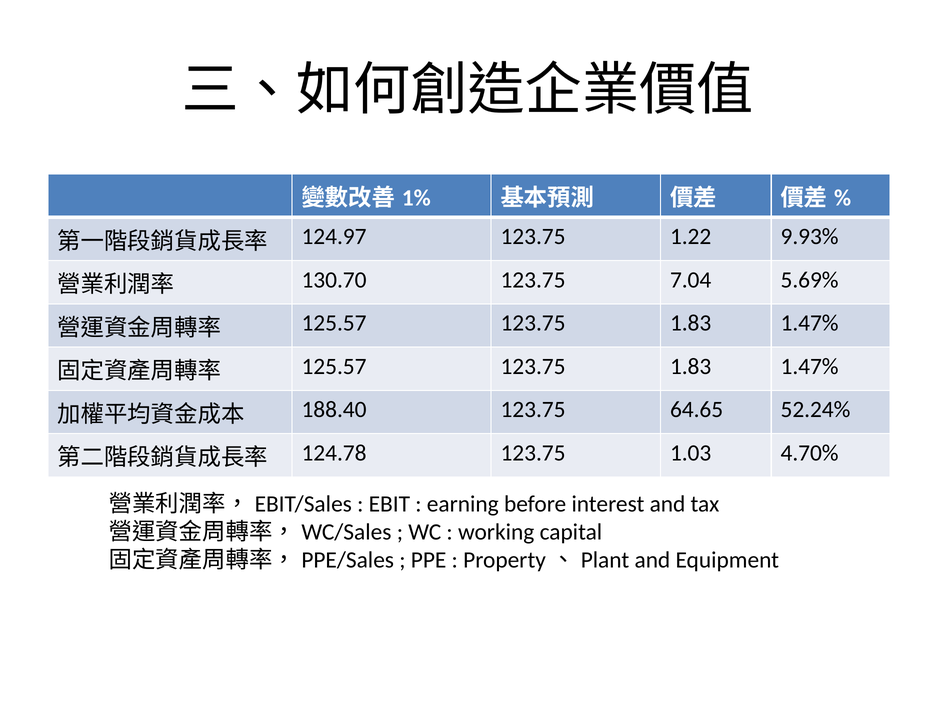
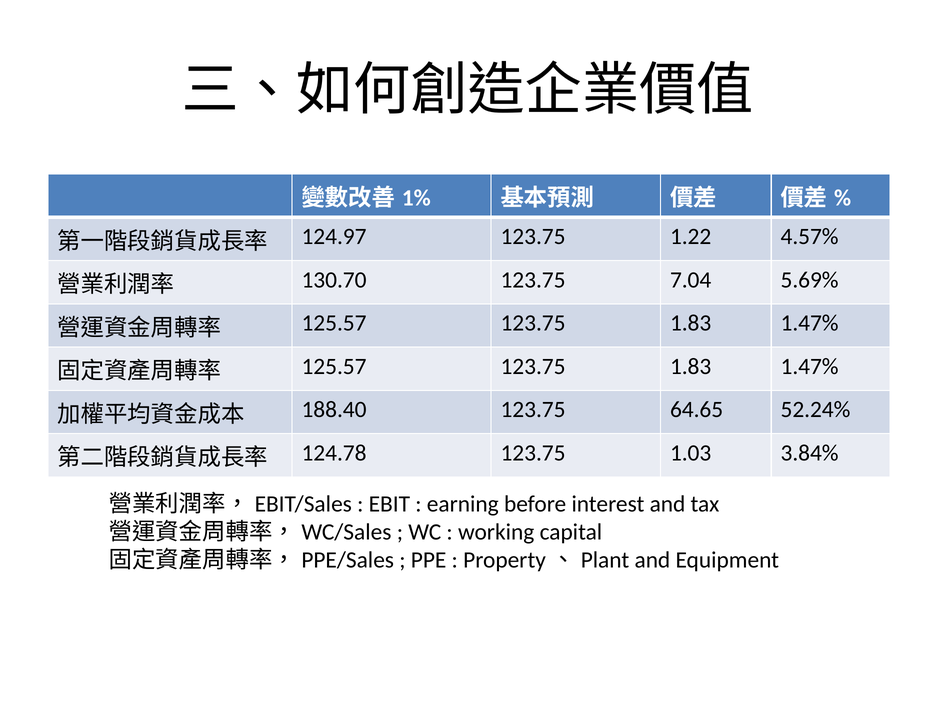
9.93%: 9.93% -> 4.57%
4.70%: 4.70% -> 3.84%
